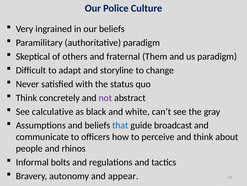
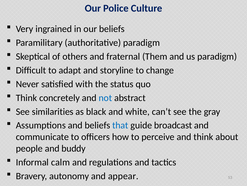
not colour: purple -> blue
calculative: calculative -> similarities
rhinos: rhinos -> buddy
bolts: bolts -> calm
